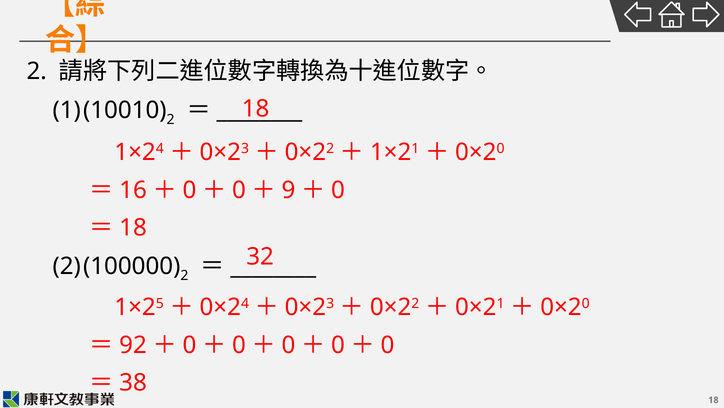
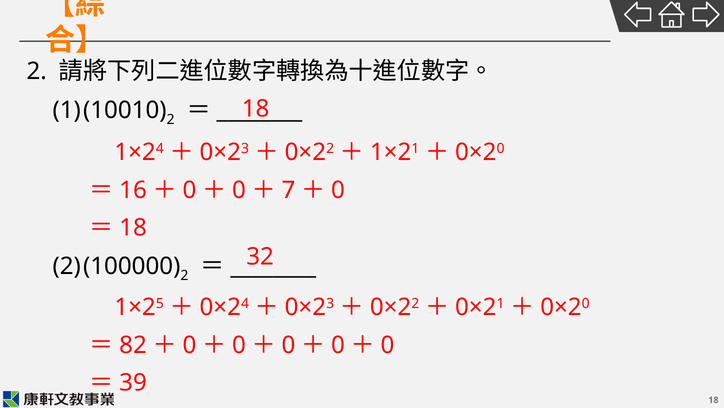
9: 9 -> 7
92: 92 -> 82
38: 38 -> 39
